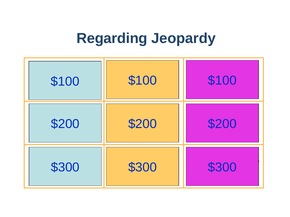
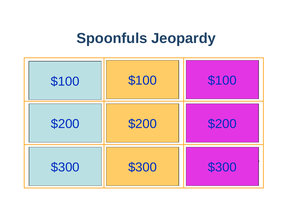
Regarding: Regarding -> Spoonfuls
